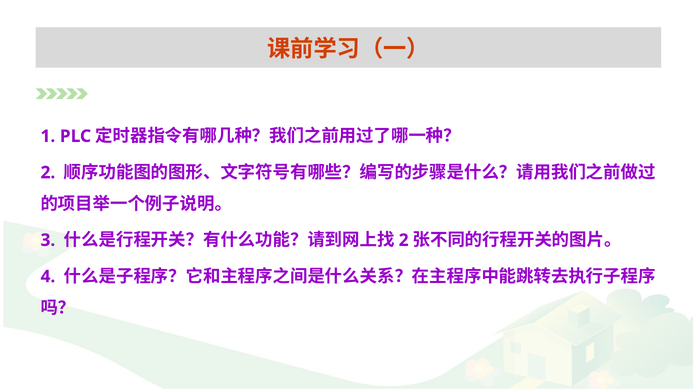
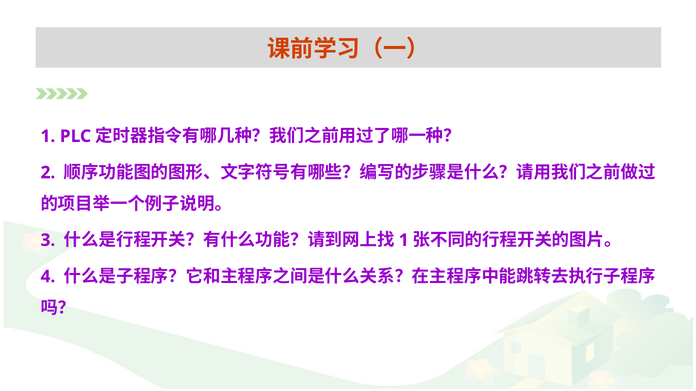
2 at (404, 240): 2 -> 1
